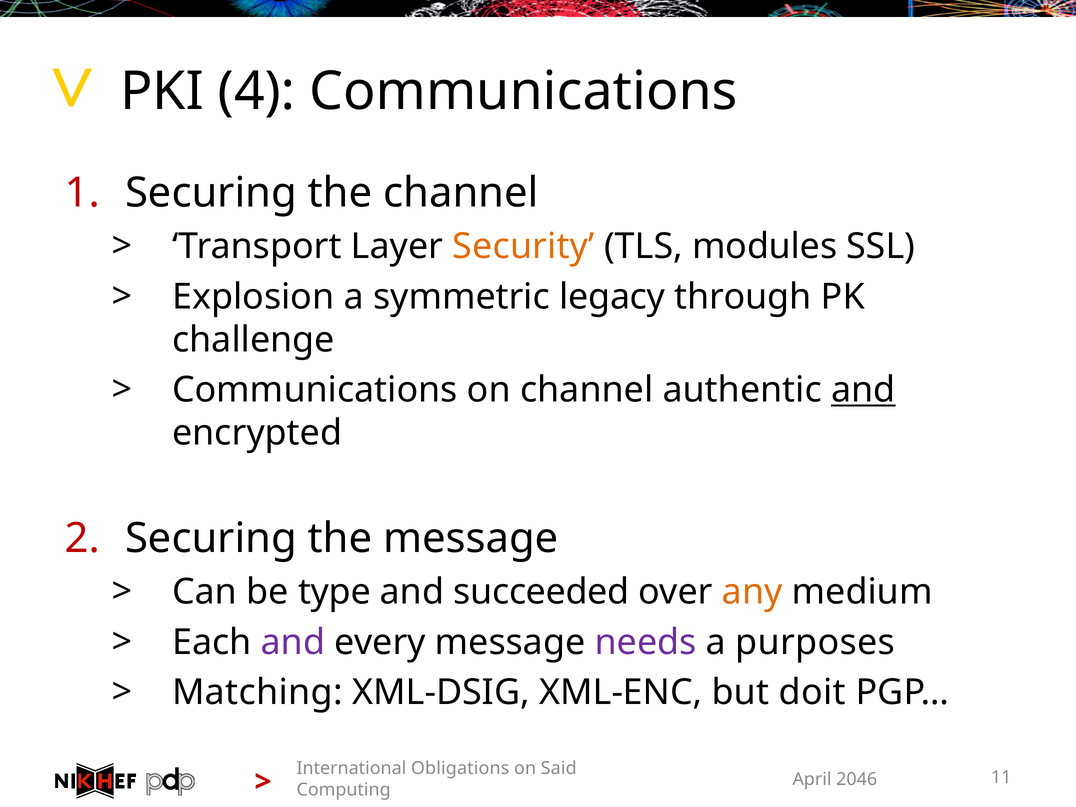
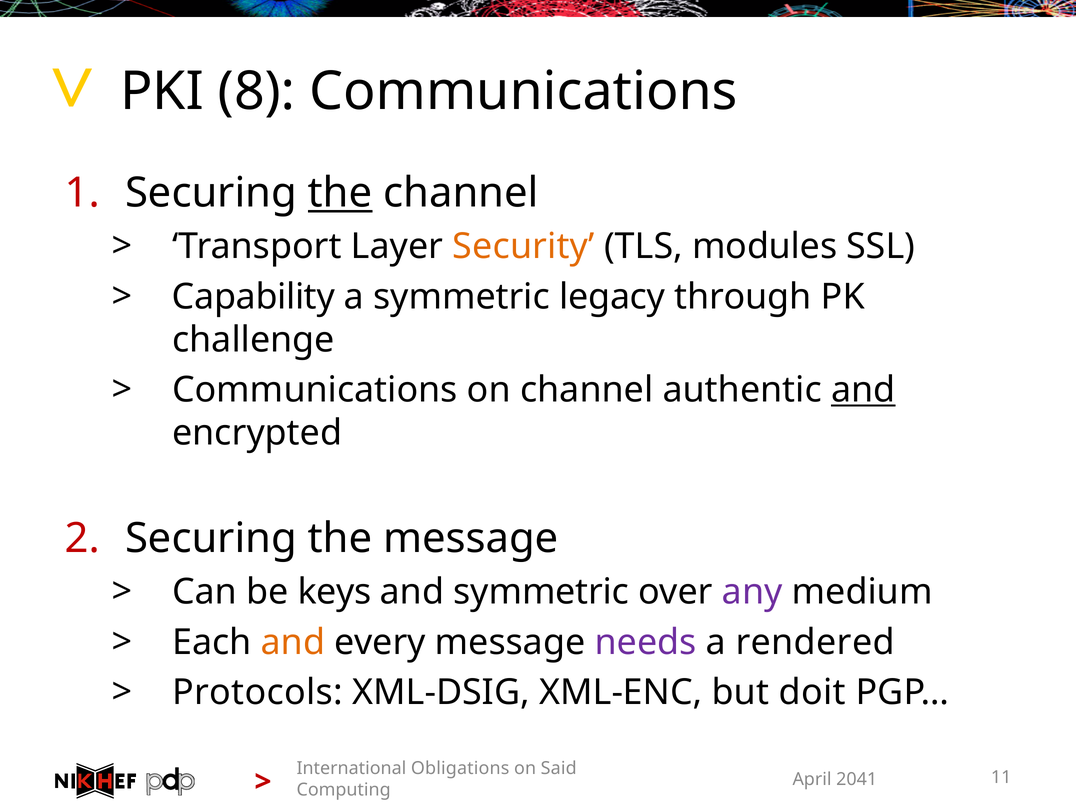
4: 4 -> 8
the at (340, 193) underline: none -> present
Explosion: Explosion -> Capability
type: type -> keys
and succeeded: succeeded -> symmetric
any colour: orange -> purple
and at (293, 642) colour: purple -> orange
purposes: purposes -> rendered
Matching: Matching -> Protocols
2046: 2046 -> 2041
